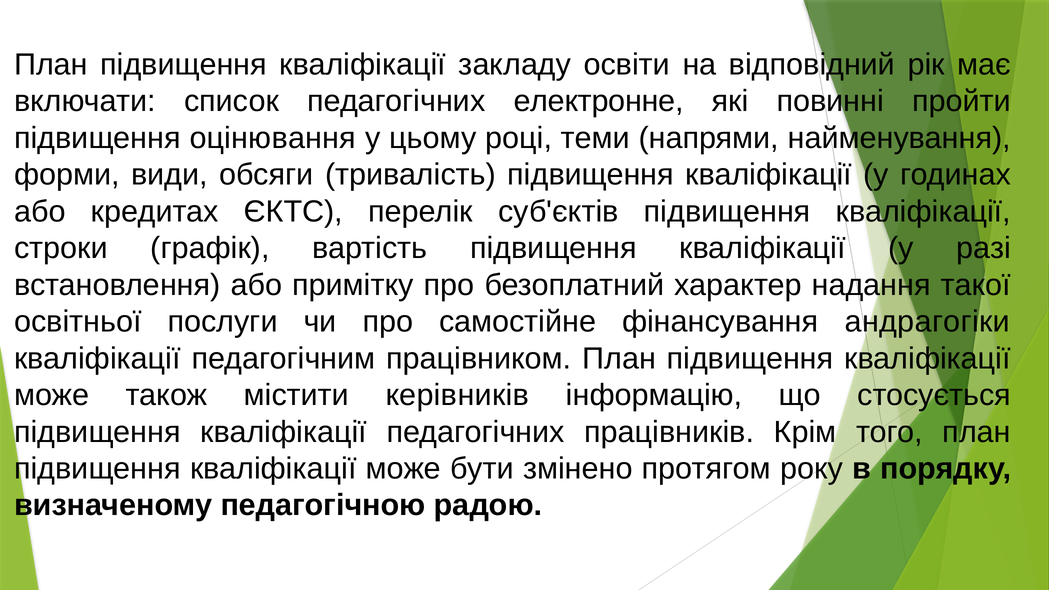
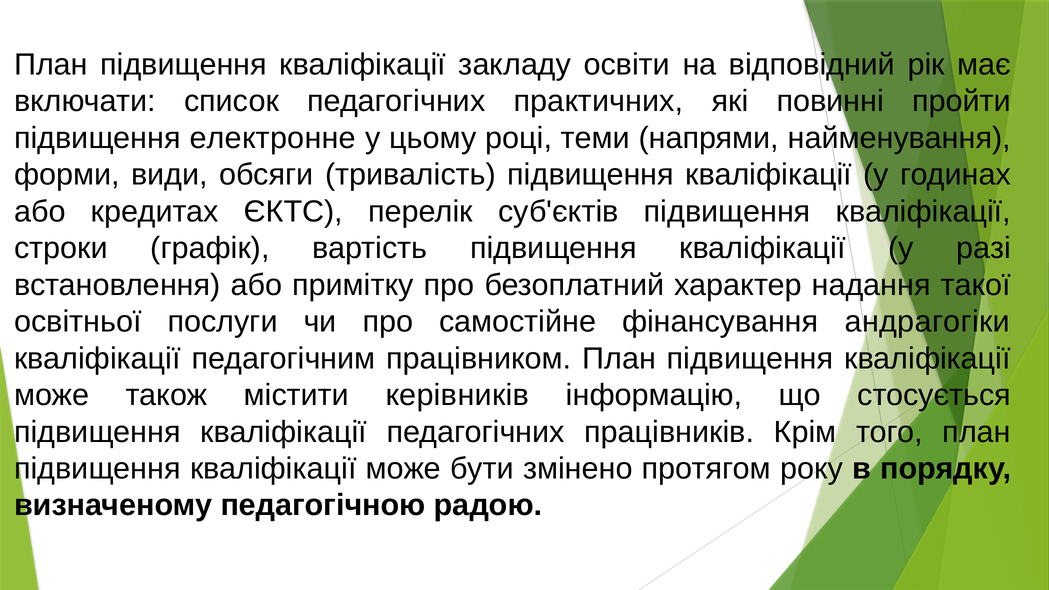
електронне: електронне -> практичних
оцінювання: оцінювання -> електронне
